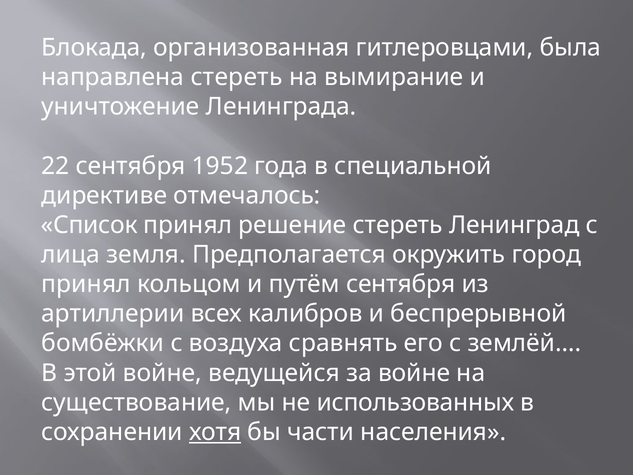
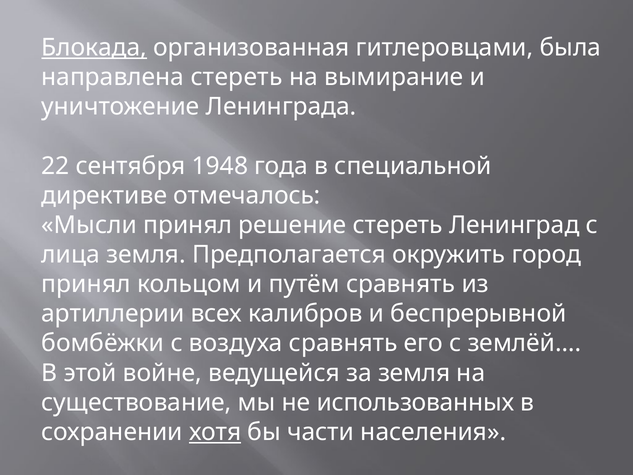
Блокада underline: none -> present
1952: 1952 -> 1948
Список: Список -> Мысли
путём сентября: сентября -> сравнять
за войне: войне -> земля
